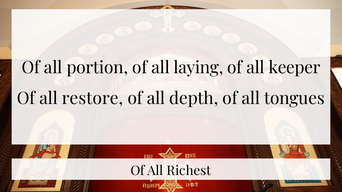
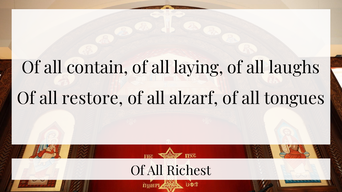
portion: portion -> contain
keeper: keeper -> laughs
depth: depth -> alzarf
